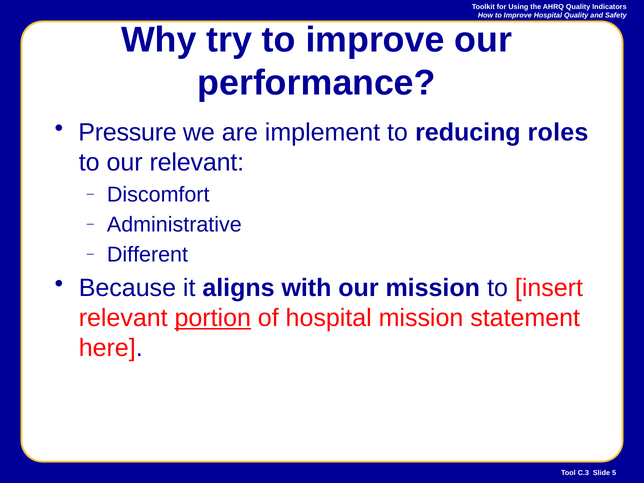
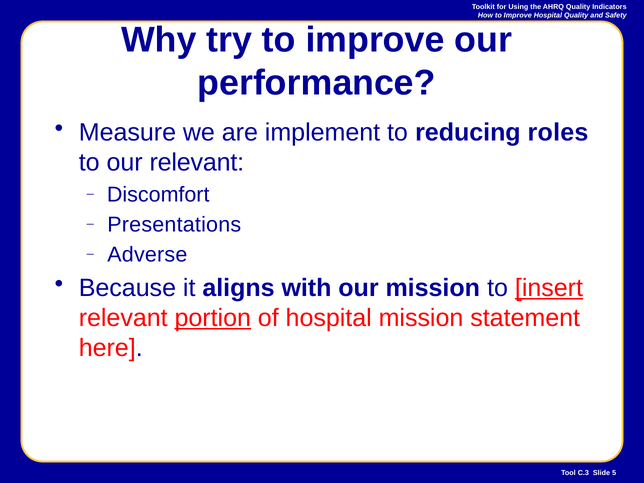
Pressure: Pressure -> Measure
Administrative: Administrative -> Presentations
Different: Different -> Adverse
insert underline: none -> present
